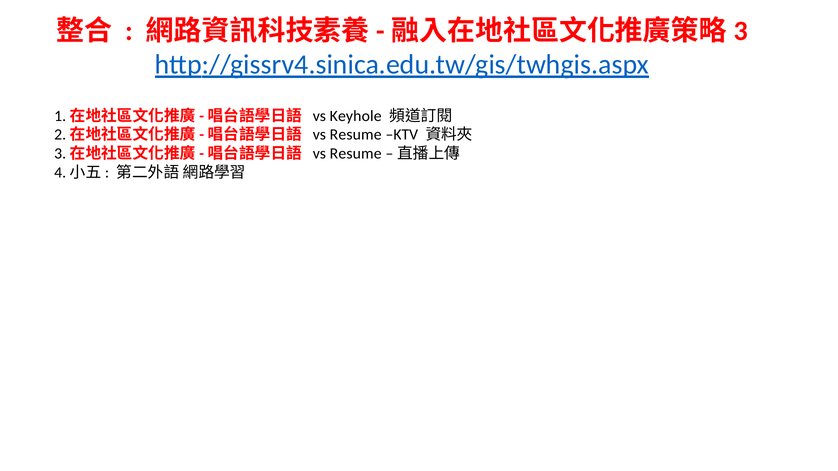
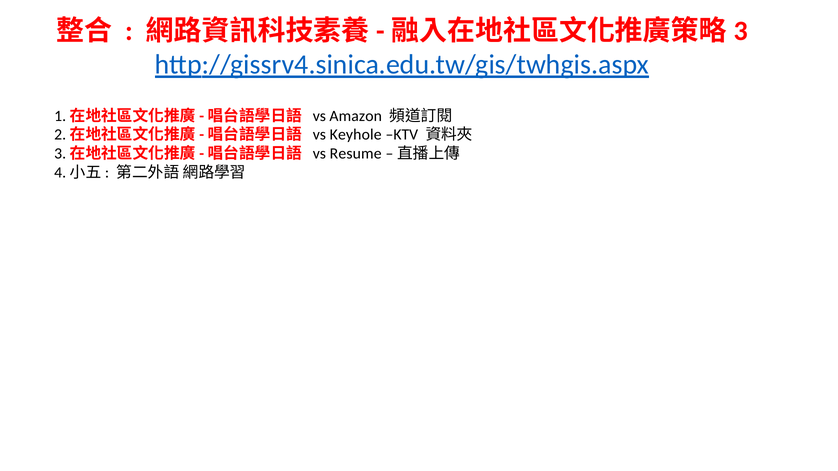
Keyhole: Keyhole -> Amazon
Resume at (356, 135): Resume -> Keyhole
